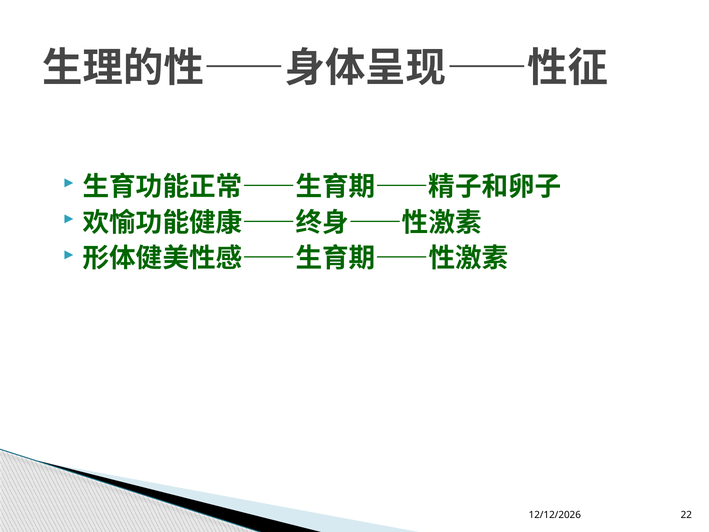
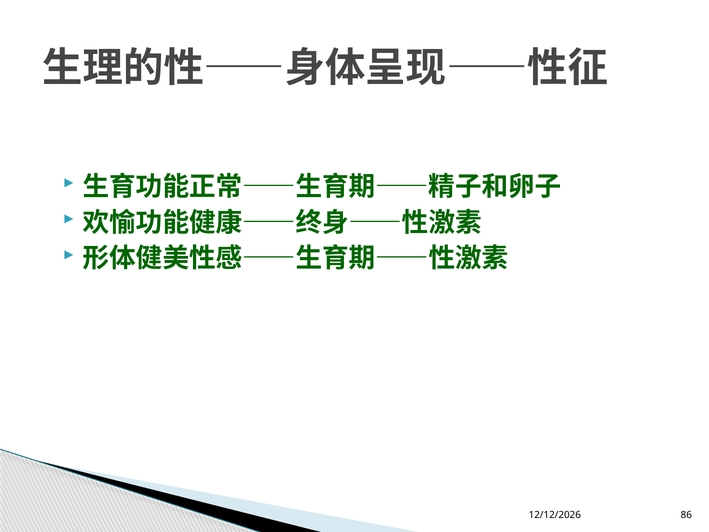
22: 22 -> 86
